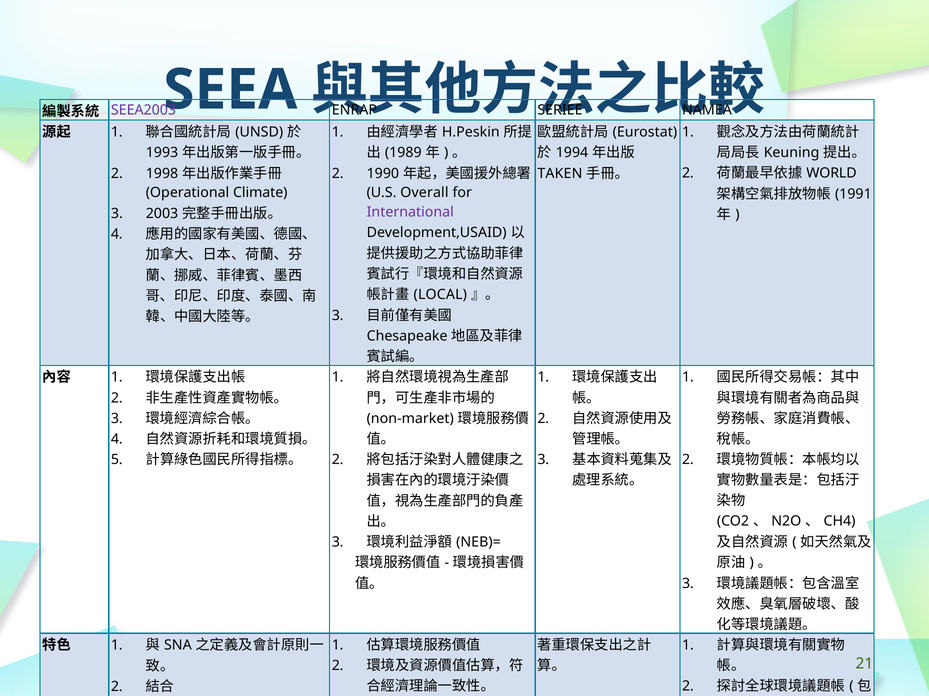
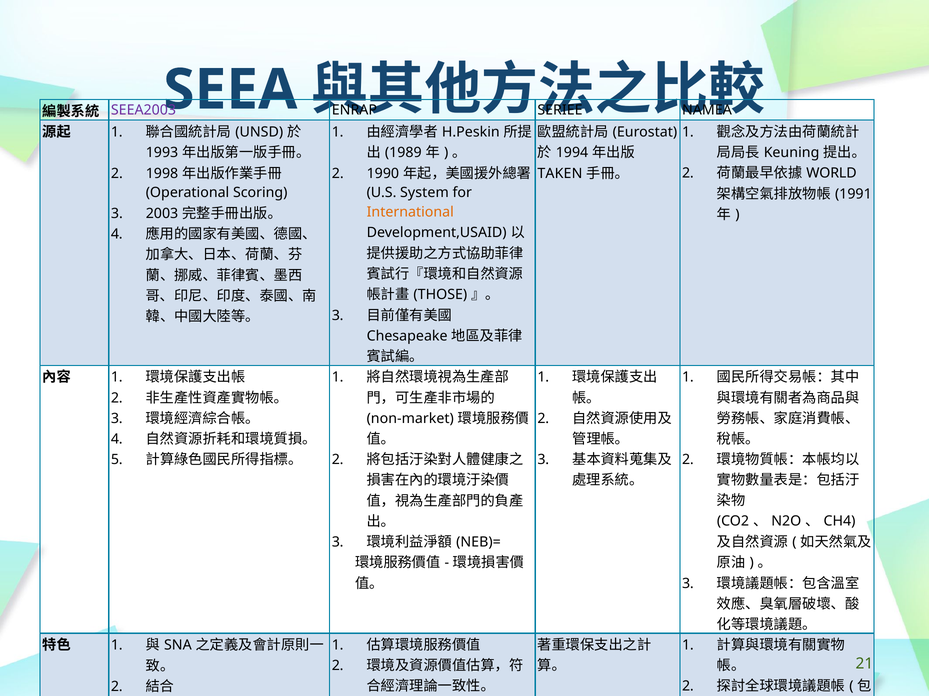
Climate: Climate -> Scoring
Overall: Overall -> System
International colour: purple -> orange
LOCAL: LOCAL -> THOSE
